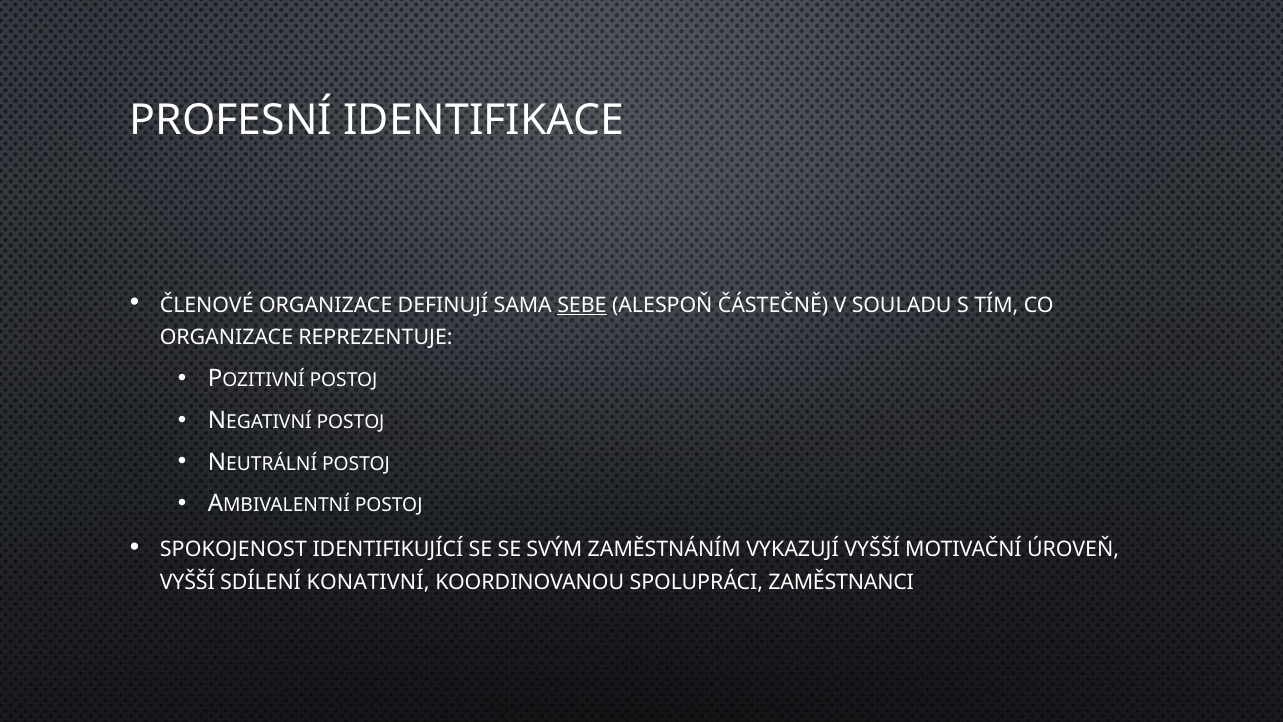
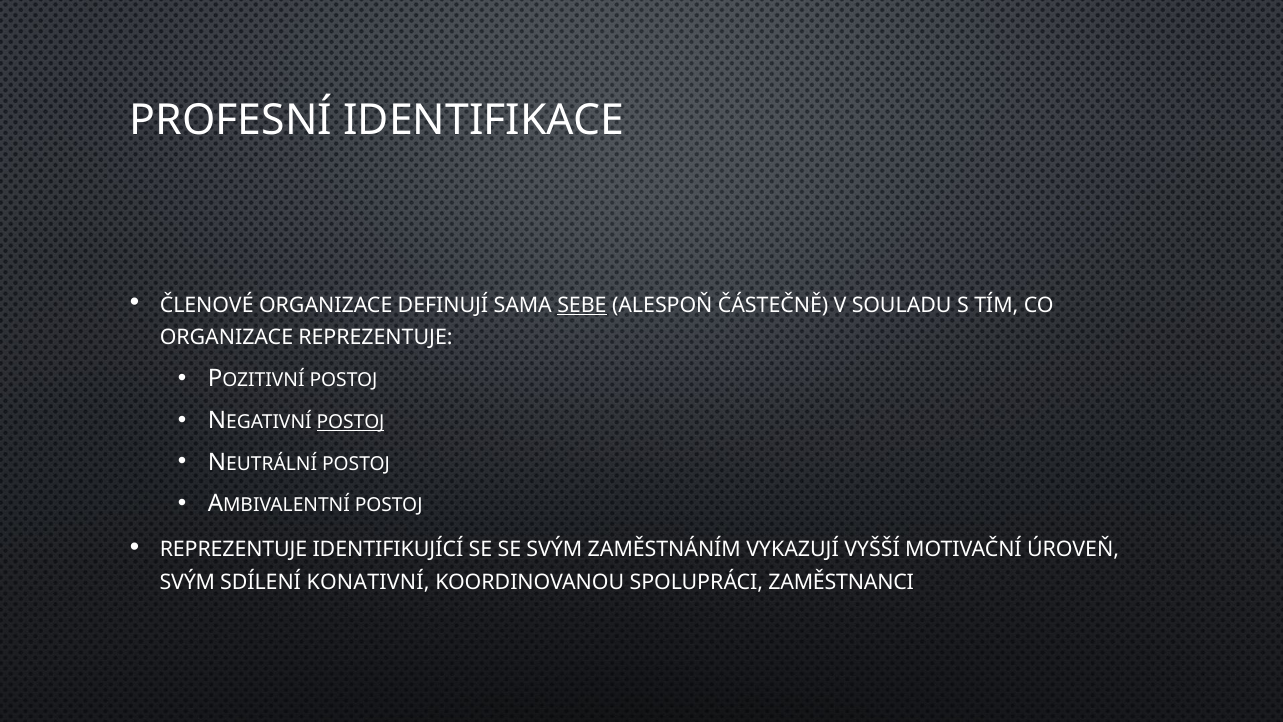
POSTOJ at (351, 422) underline: none -> present
SPOKOJENOST at (233, 550): SPOKOJENOST -> REPREZENTUJE
VYŠŠÍ at (187, 582): VYŠŠÍ -> SVÝM
